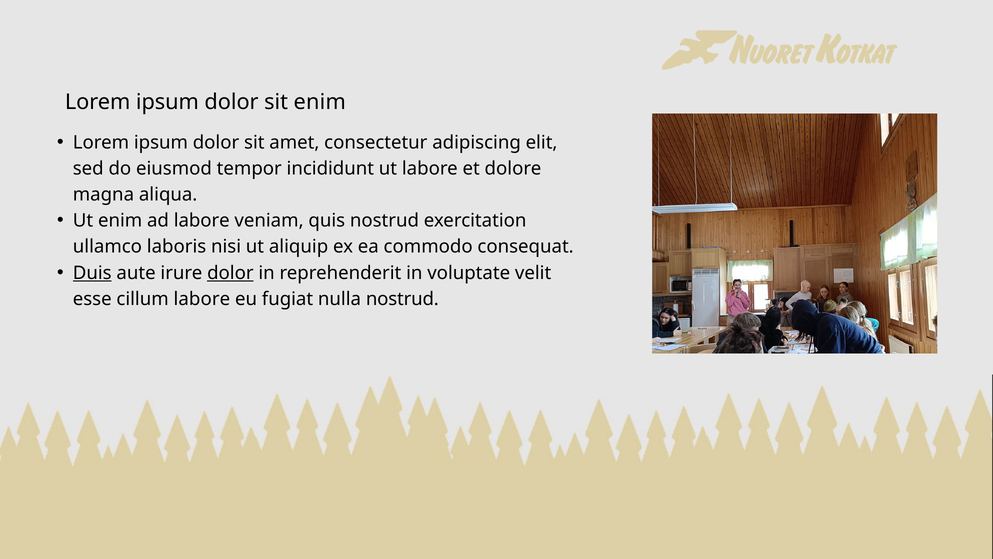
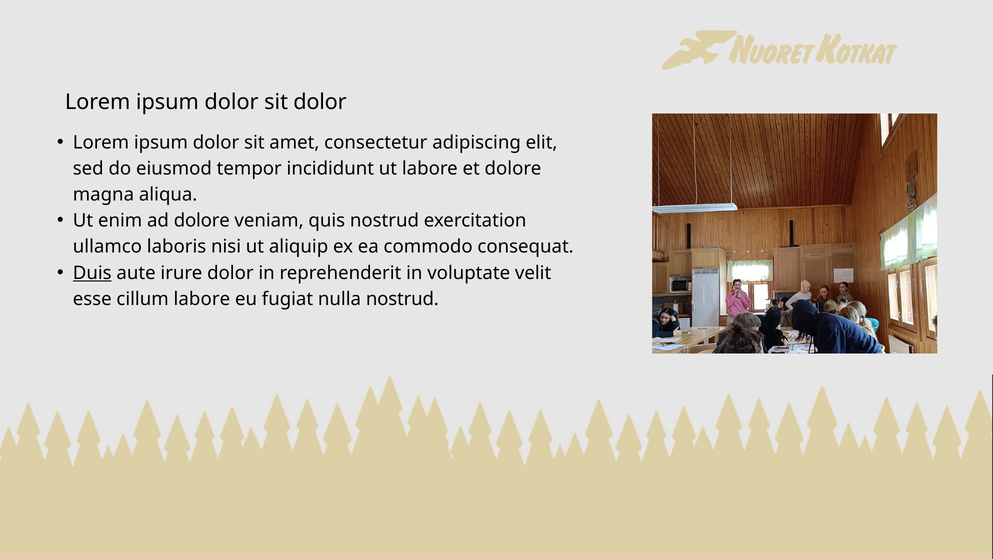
sit enim: enim -> dolor
ad labore: labore -> dolore
dolor at (230, 273) underline: present -> none
